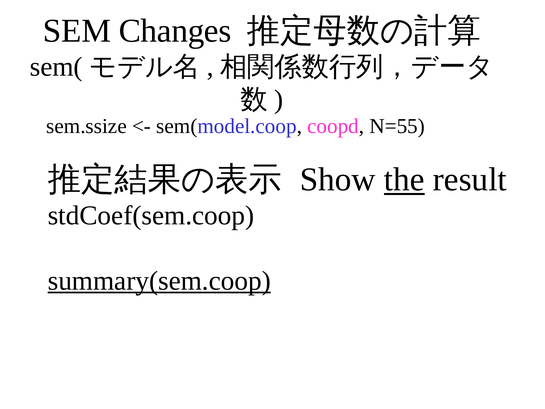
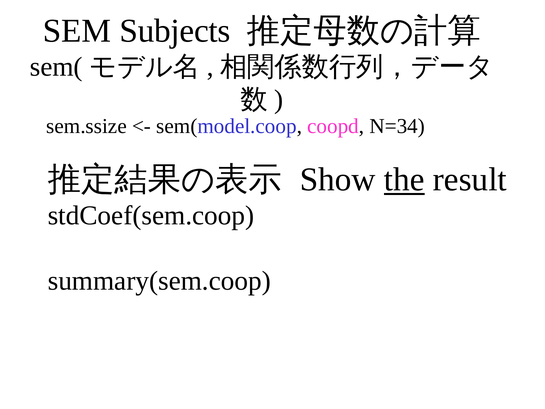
Changes: Changes -> Subjects
N=55: N=55 -> N=34
summary(sem.coop underline: present -> none
